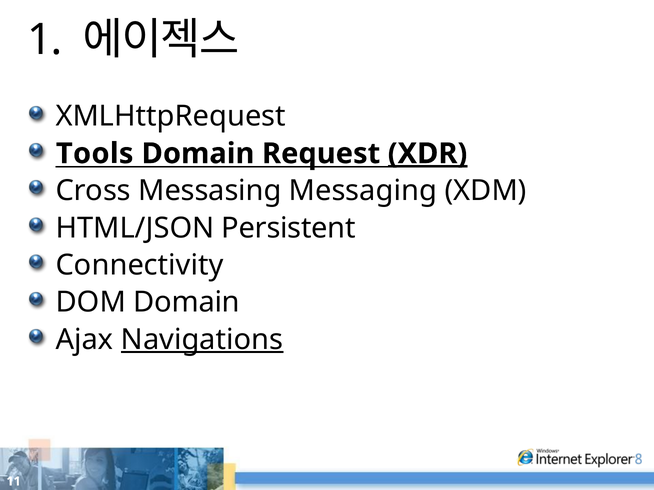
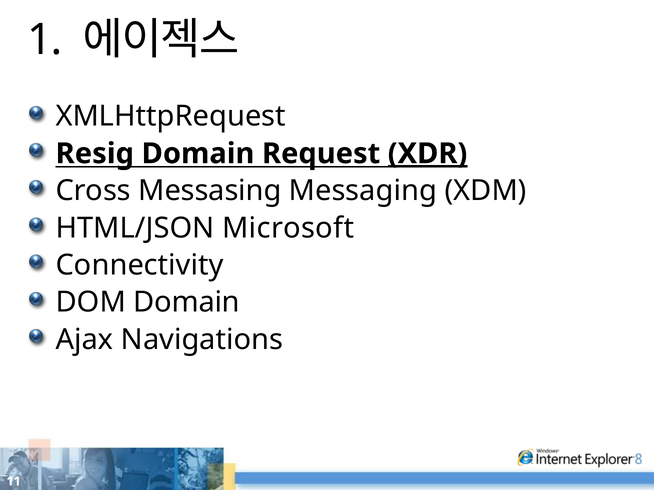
Tools: Tools -> Resig
Persistent: Persistent -> Microsoft
Navigations underline: present -> none
